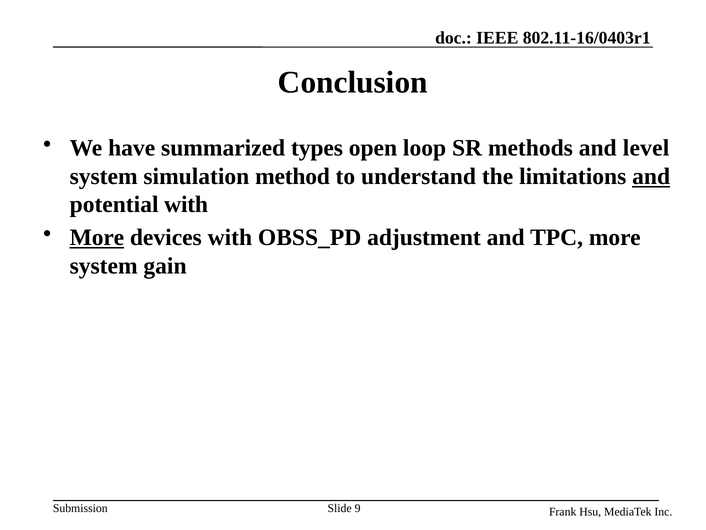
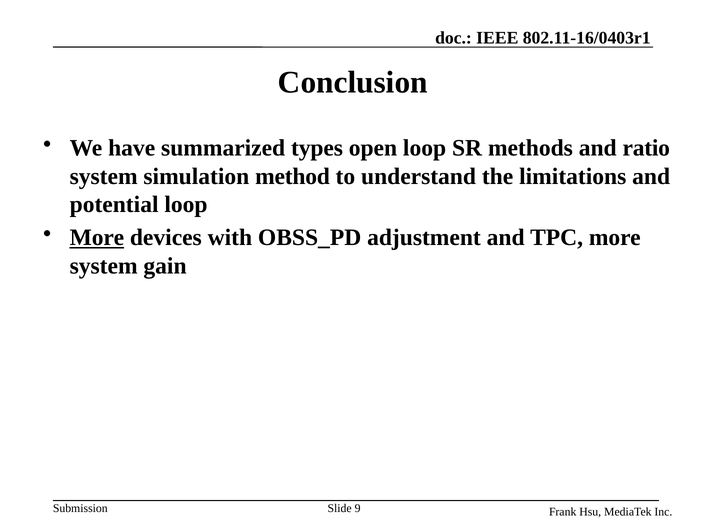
level: level -> ratio
and at (651, 176) underline: present -> none
potential with: with -> loop
